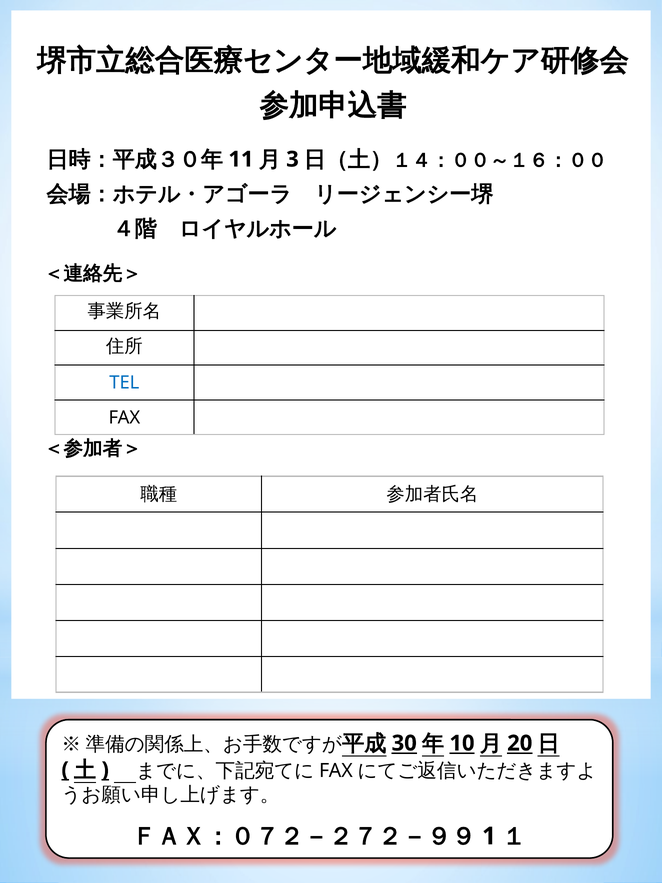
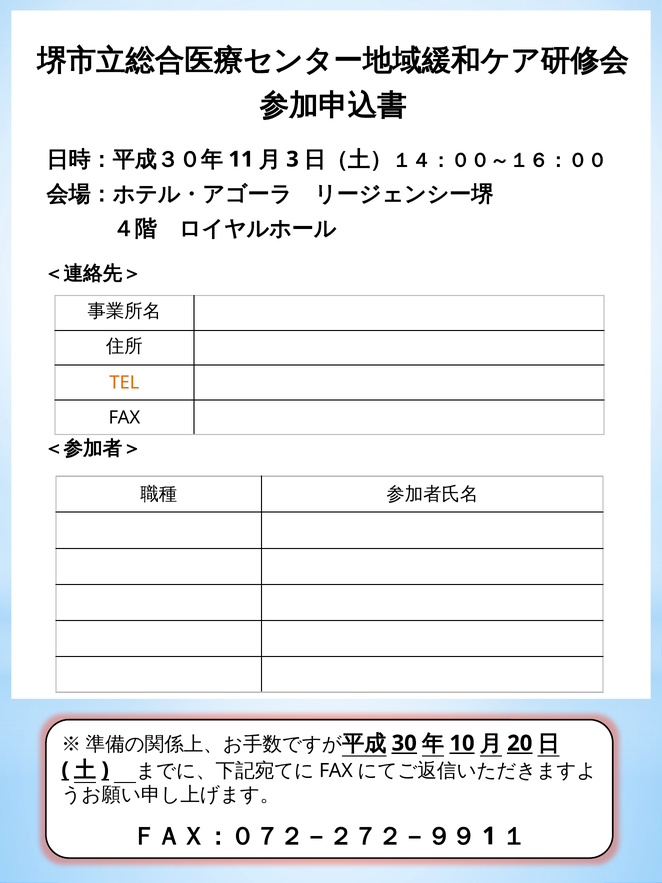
TEL colour: blue -> orange
